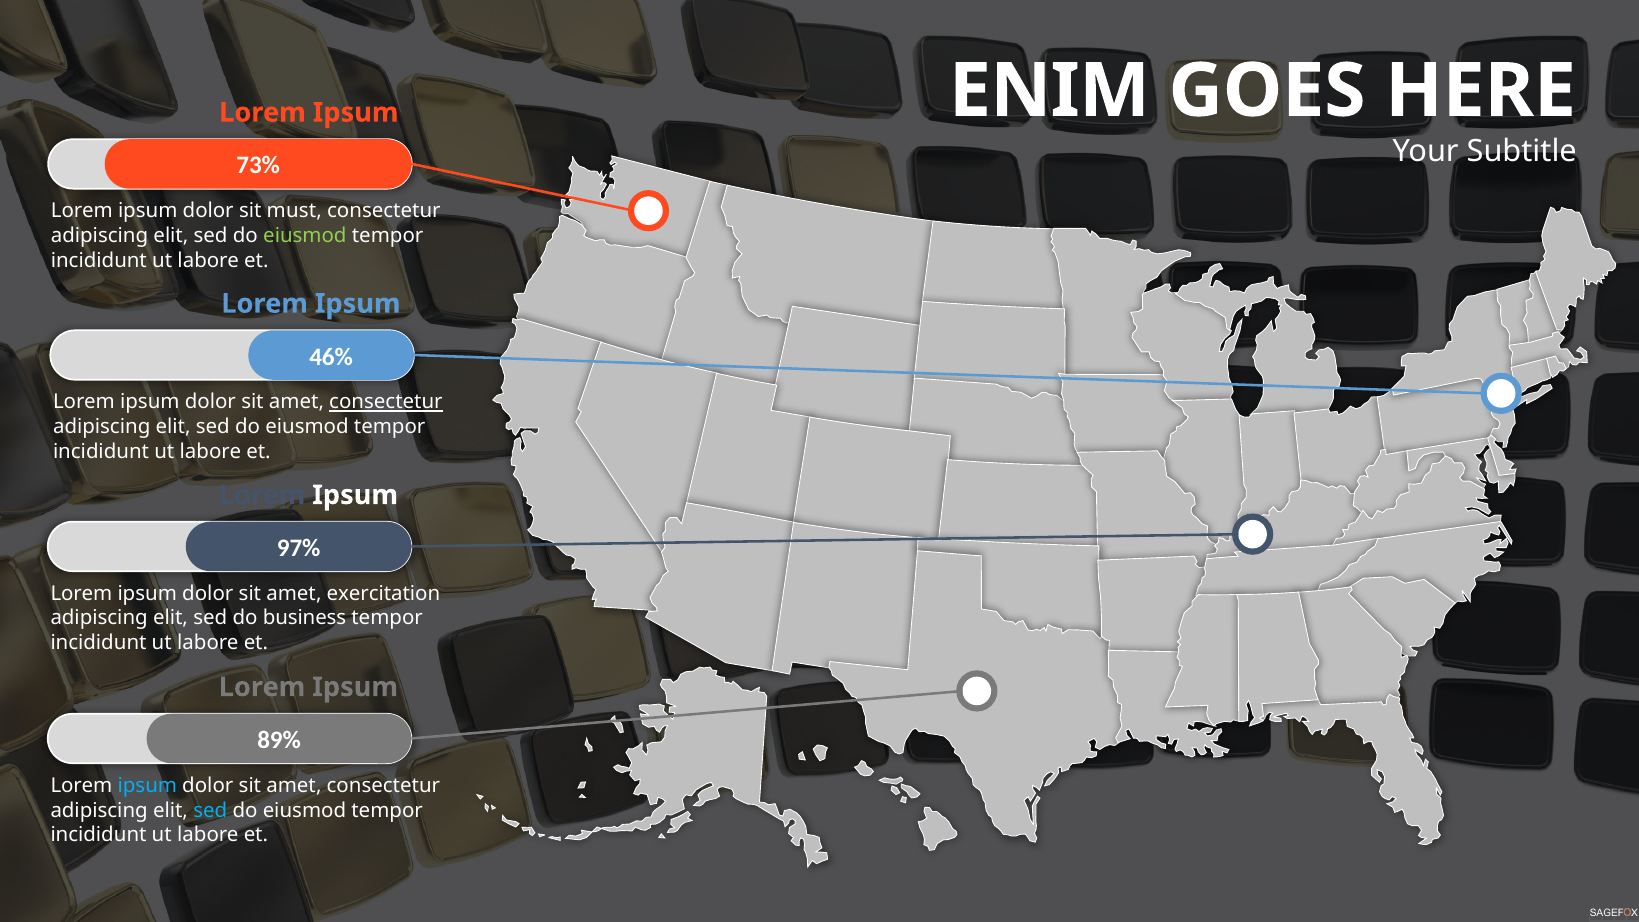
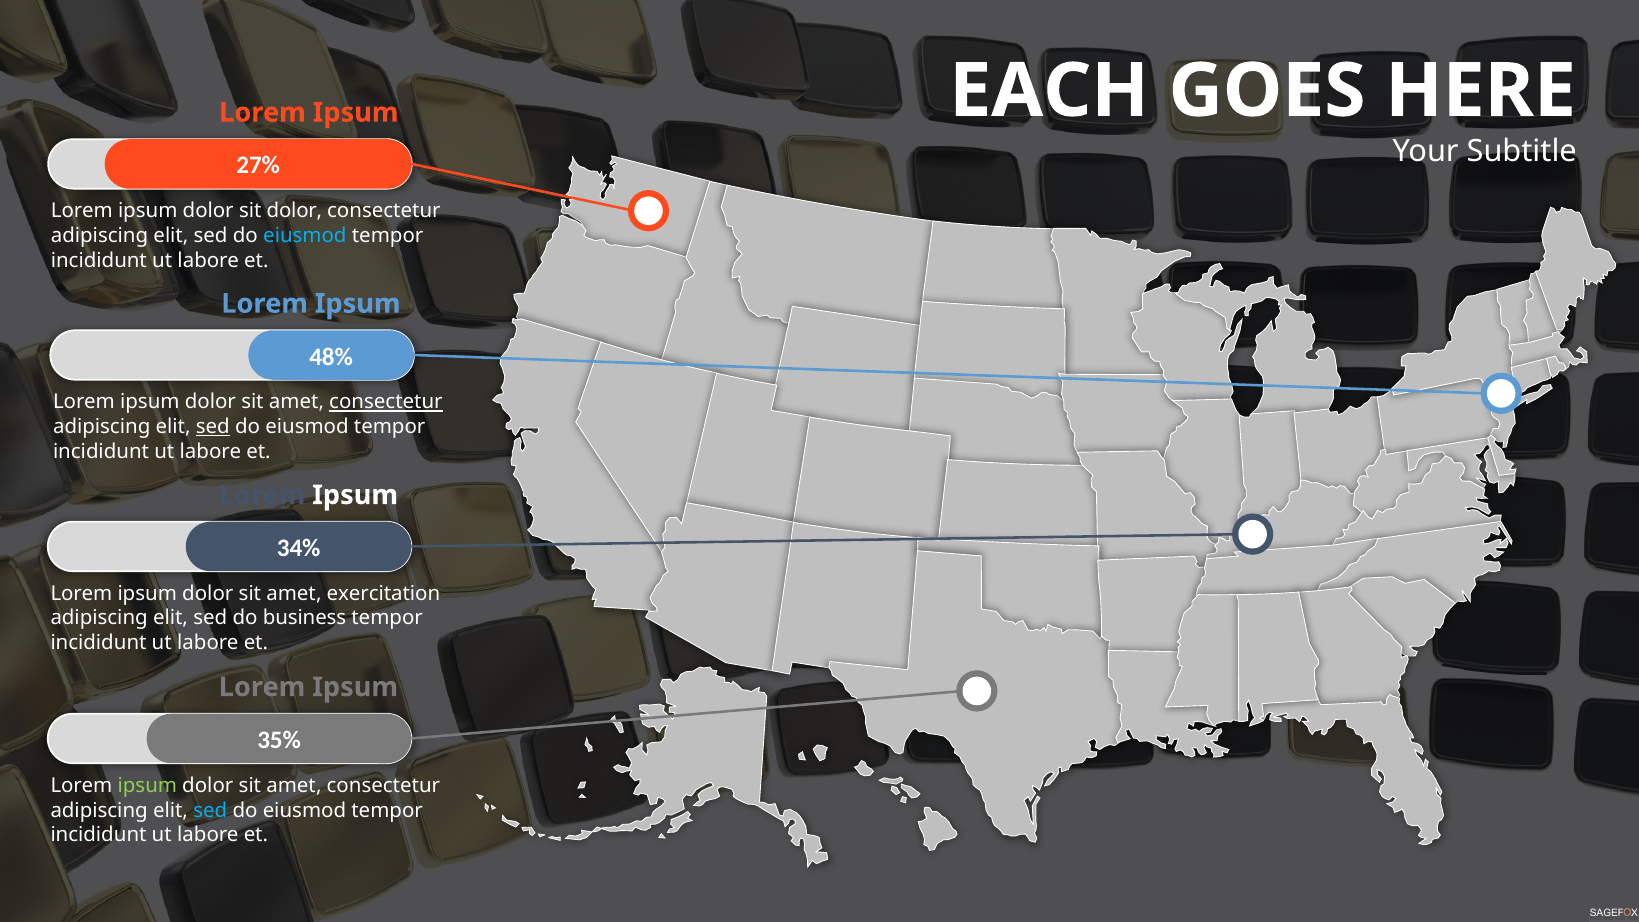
ENIM: ENIM -> EACH
73%: 73% -> 27%
sit must: must -> dolor
eiusmod at (305, 236) colour: light green -> light blue
46%: 46% -> 48%
sed at (213, 427) underline: none -> present
97%: 97% -> 34%
89%: 89% -> 35%
ipsum at (147, 786) colour: light blue -> light green
